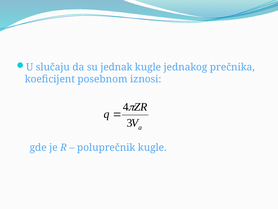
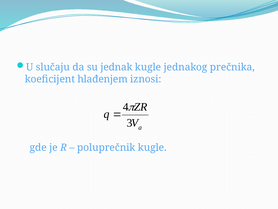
posebnom: posebnom -> hlađenjem
